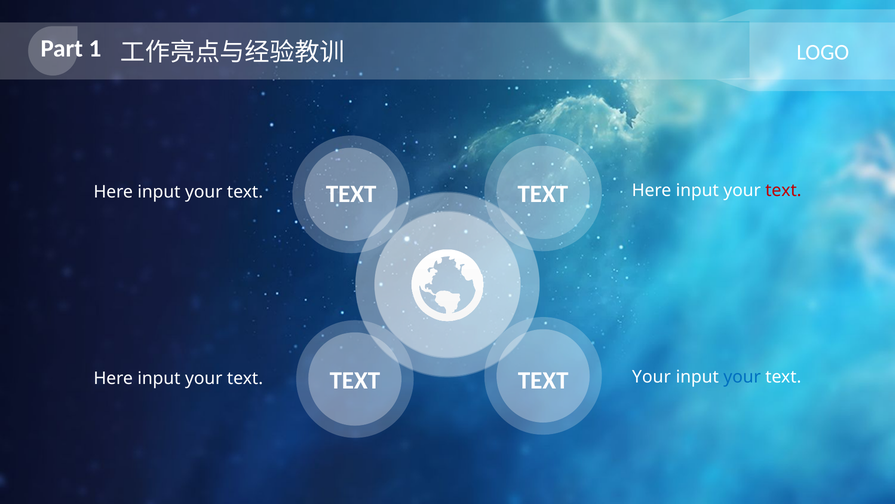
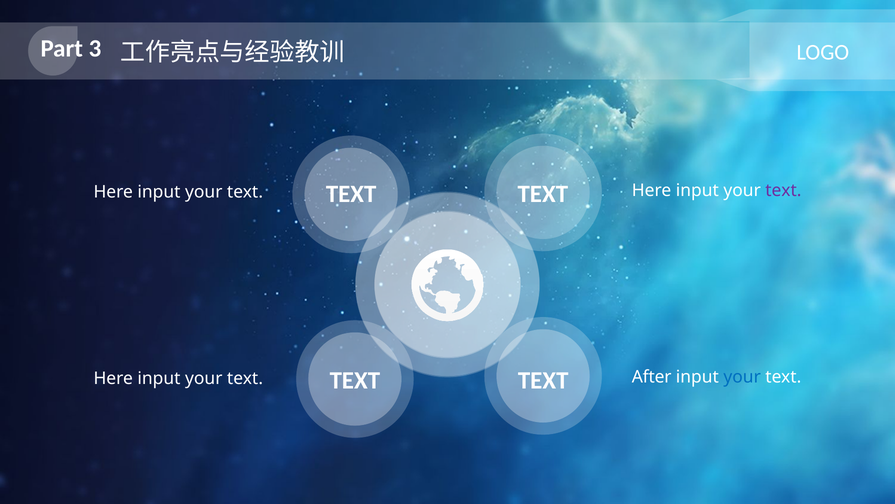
1: 1 -> 3
text at (783, 190) colour: red -> purple
text Your: Your -> After
